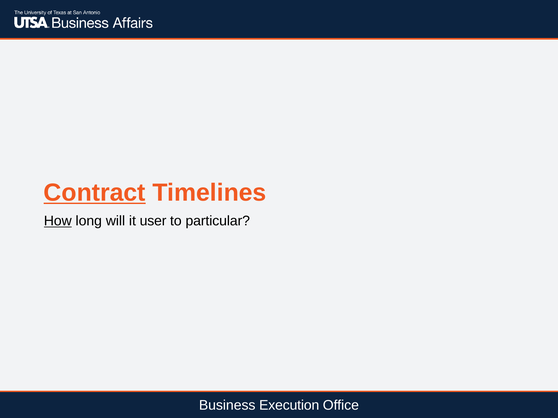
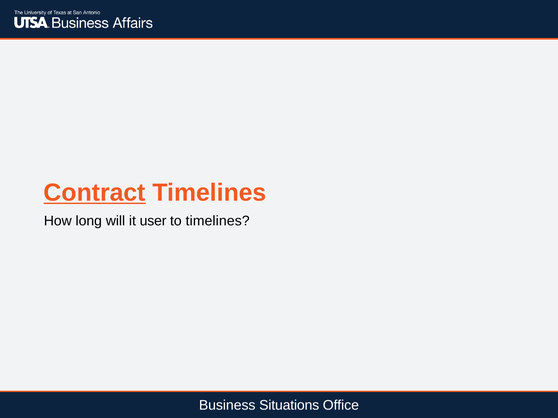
How underline: present -> none
to particular: particular -> timelines
Execution: Execution -> Situations
